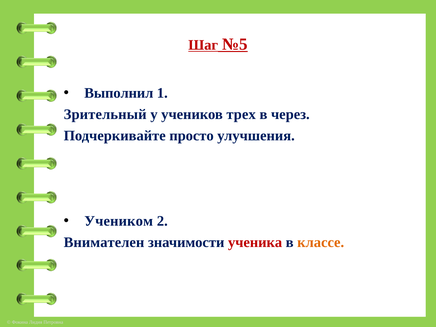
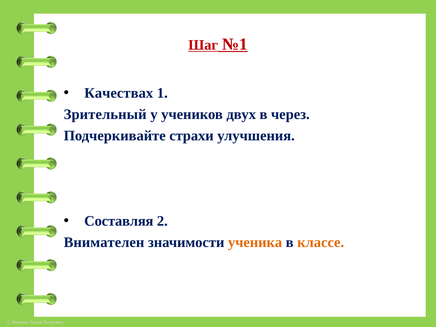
№5: №5 -> №1
Выполнил: Выполнил -> Качествах
трех: трех -> двух
просто: просто -> страхи
Учеником: Учеником -> Составляя
ученика colour: red -> orange
